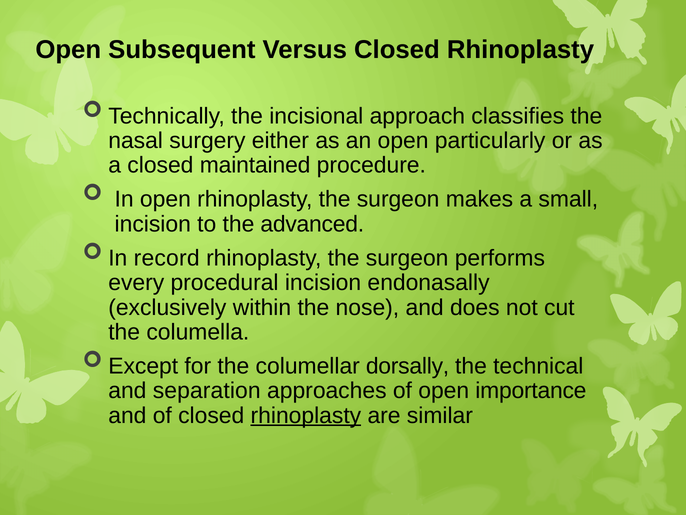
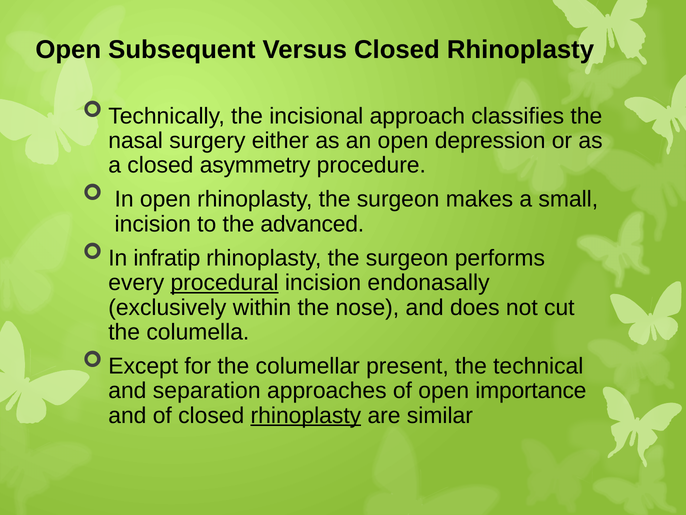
particularly: particularly -> depression
maintained: maintained -> asymmetry
record: record -> infratip
procedural underline: none -> present
dorsally: dorsally -> present
